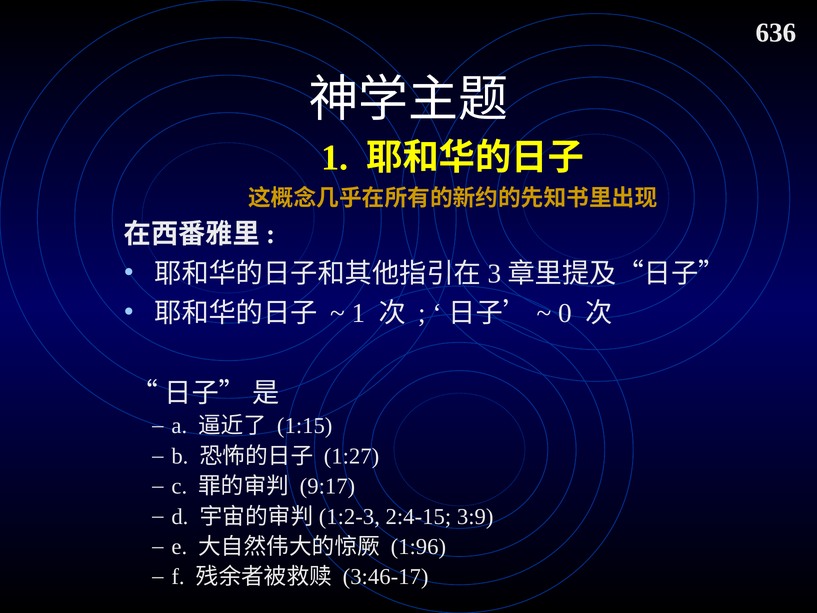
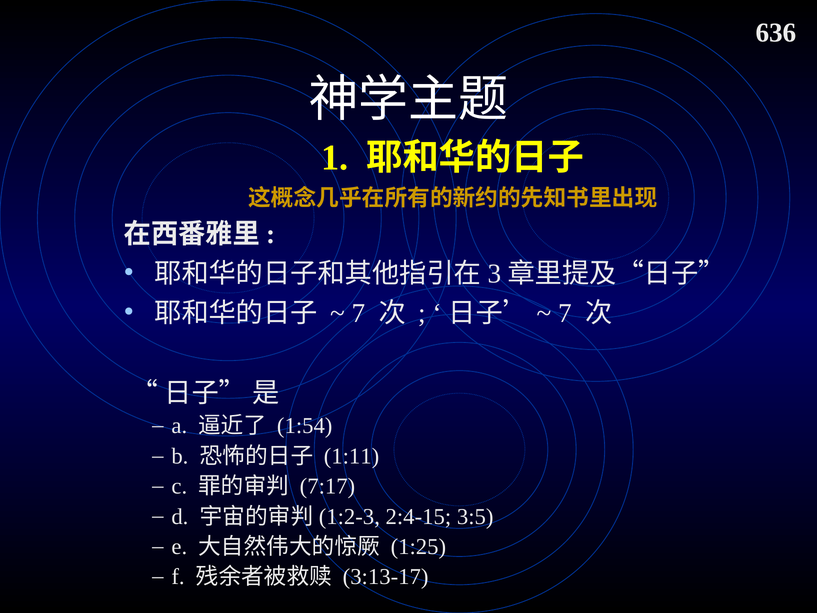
1 at (359, 313): 1 -> 7
0 at (565, 313): 0 -> 7
1:15: 1:15 -> 1:54
1:27: 1:27 -> 1:11
9:17: 9:17 -> 7:17
3:9: 3:9 -> 3:5
1:96: 1:96 -> 1:25
3:46-17: 3:46-17 -> 3:13-17
